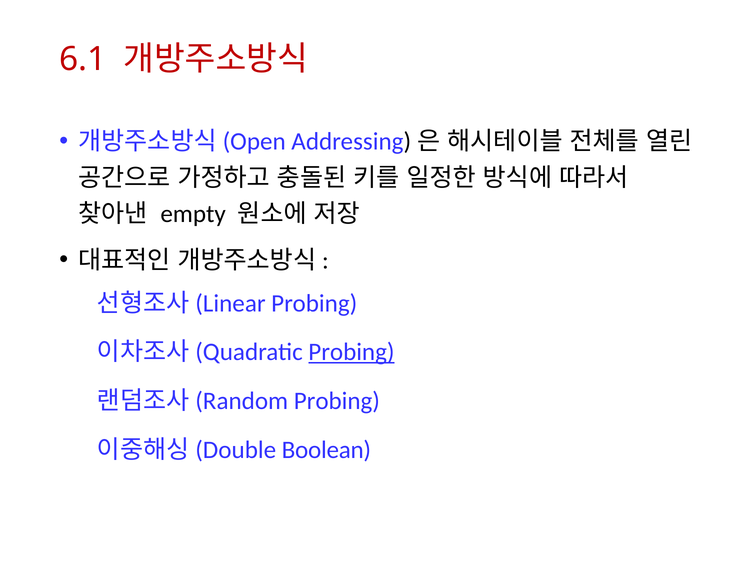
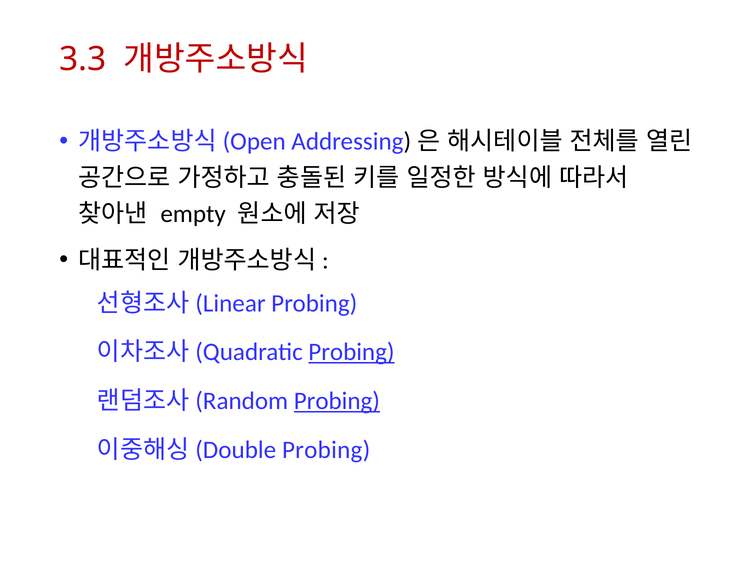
6.1: 6.1 -> 3.3
Probing at (337, 401) underline: none -> present
Boolean at (326, 450): Boolean -> Probing
